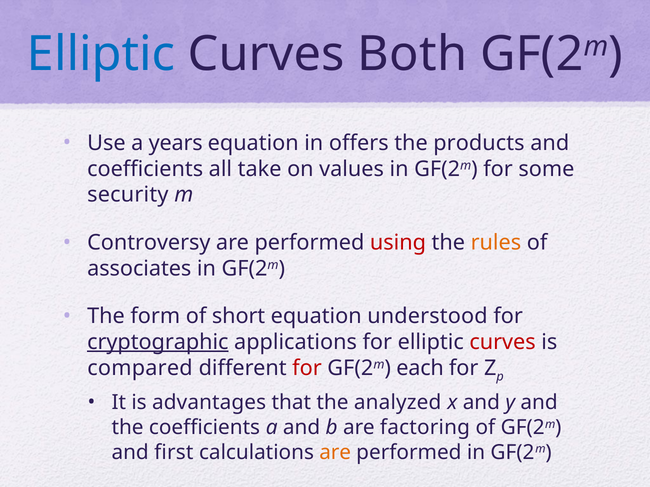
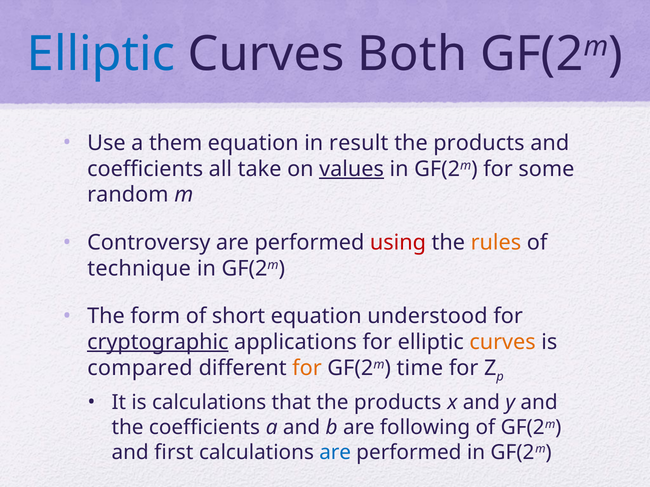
years: years -> them
offers: offers -> result
values underline: none -> present
security: security -> random
associates: associates -> technique
curves at (503, 342) colour: red -> orange
for at (307, 368) colour: red -> orange
each: each -> time
is advantages: advantages -> calculations
that the analyzed: analyzed -> products
factoring: factoring -> following
are at (335, 453) colour: orange -> blue
